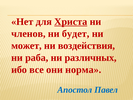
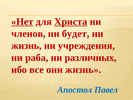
Нет underline: none -> present
может at (26, 46): может -> жизнь
воздействия: воздействия -> учреждения
они норма: норма -> жизнь
